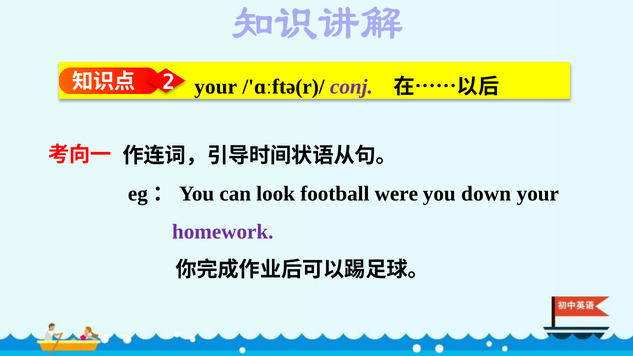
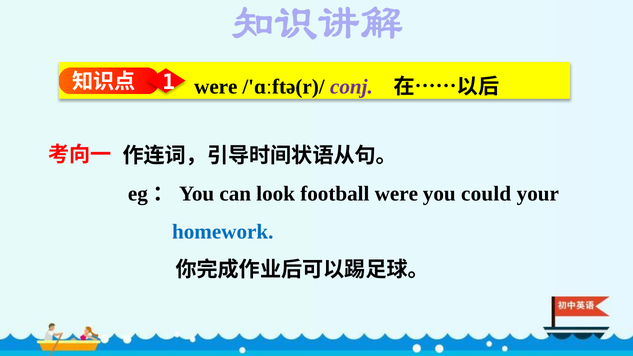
2: 2 -> 1
your at (216, 87): your -> were
down: down -> could
homework colour: purple -> blue
